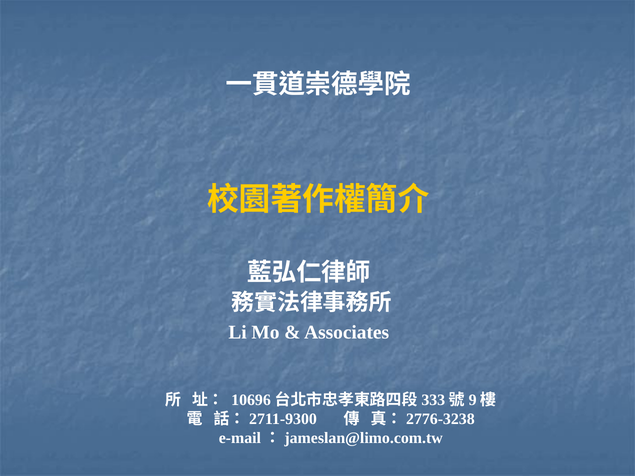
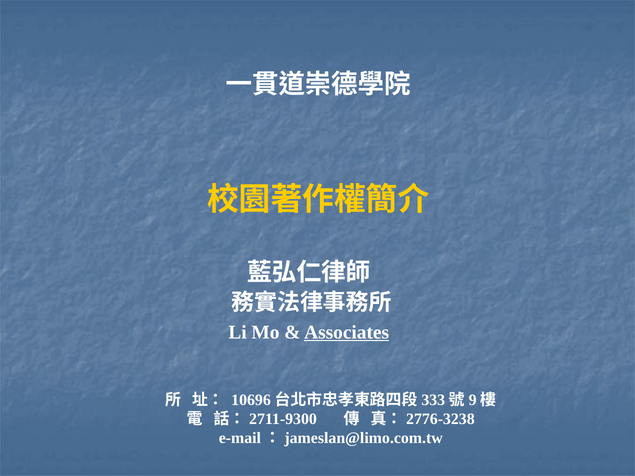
Associates underline: none -> present
